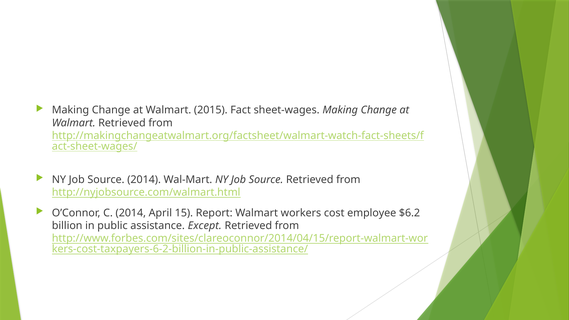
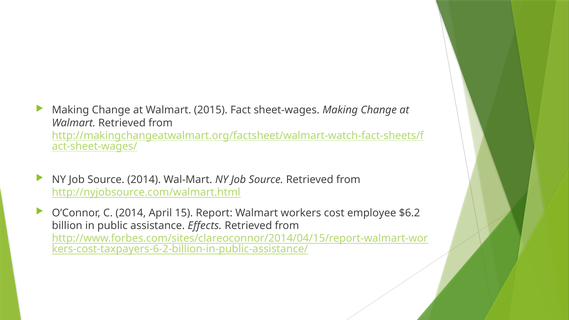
Except: Except -> Effects
